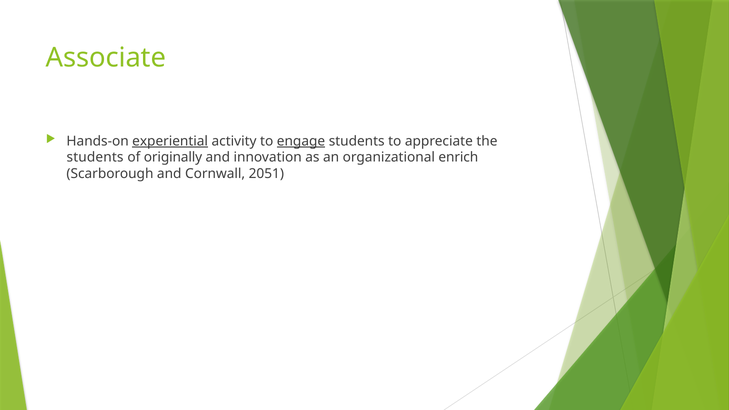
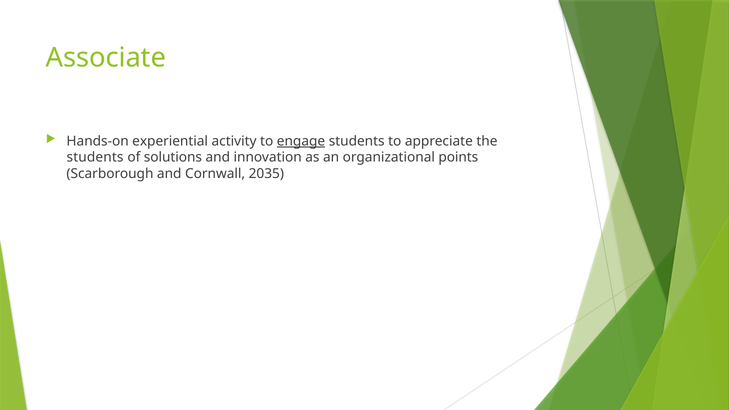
experiential underline: present -> none
originally: originally -> solutions
enrich: enrich -> points
2051: 2051 -> 2035
